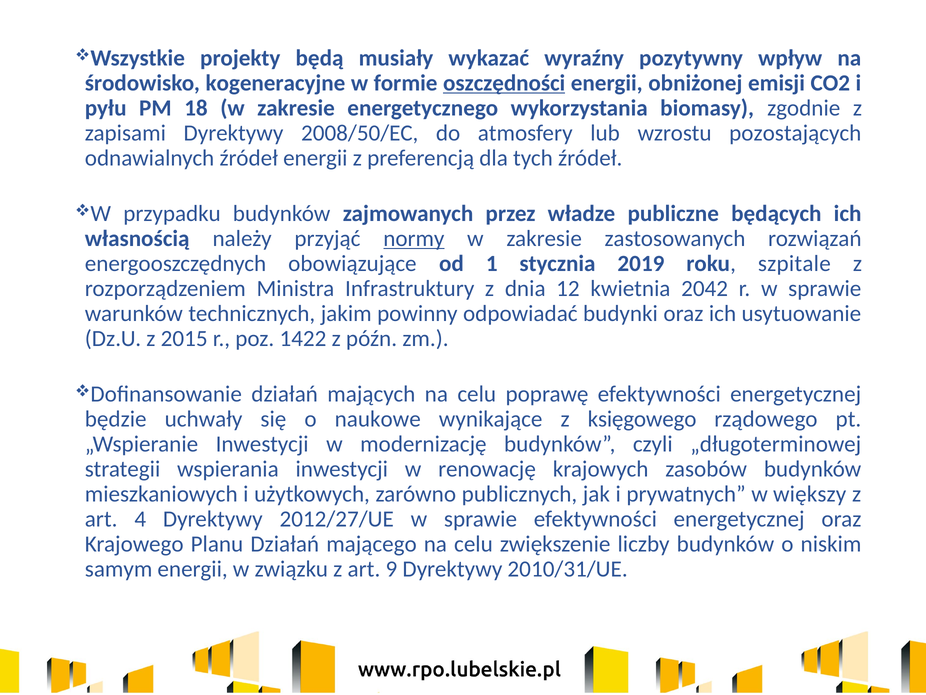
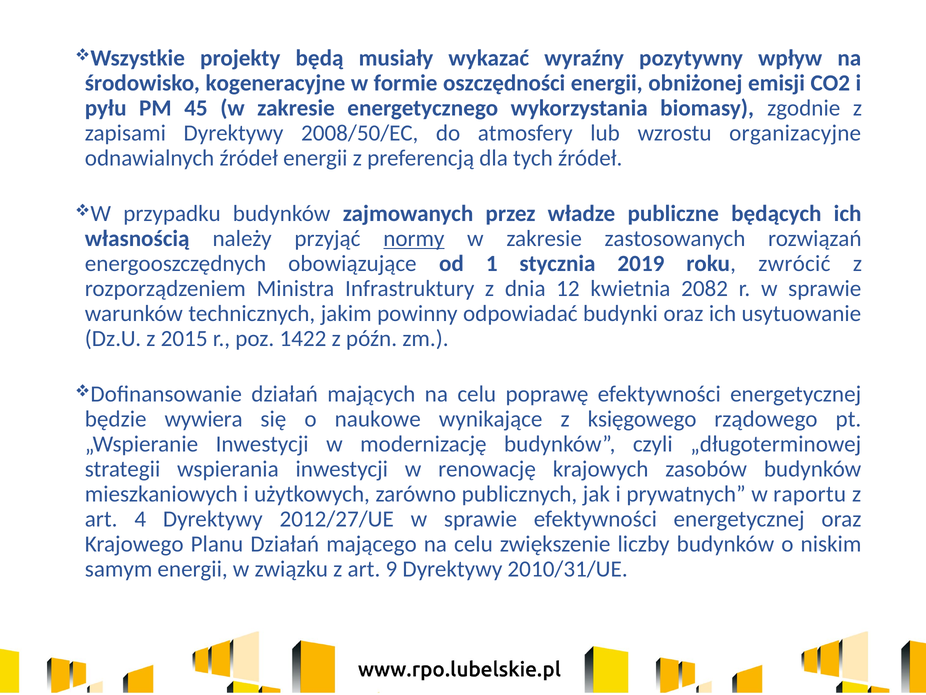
oszczędności underline: present -> none
18: 18 -> 45
pozostających: pozostających -> organizacyjne
szpitale: szpitale -> zwrócić
2042: 2042 -> 2082
uchwały: uchwały -> wywiera
większy: większy -> raportu
